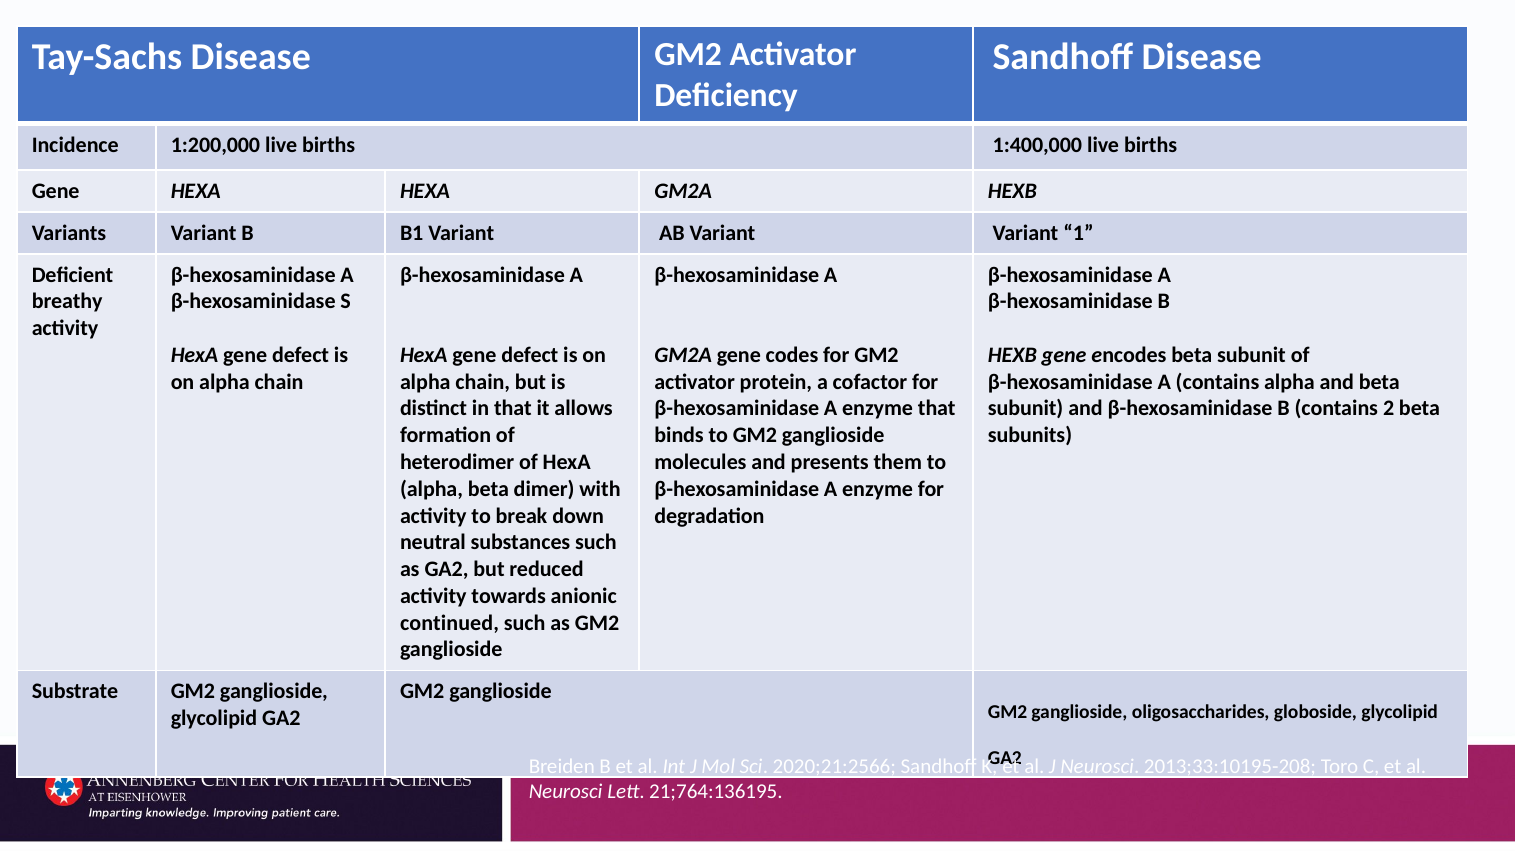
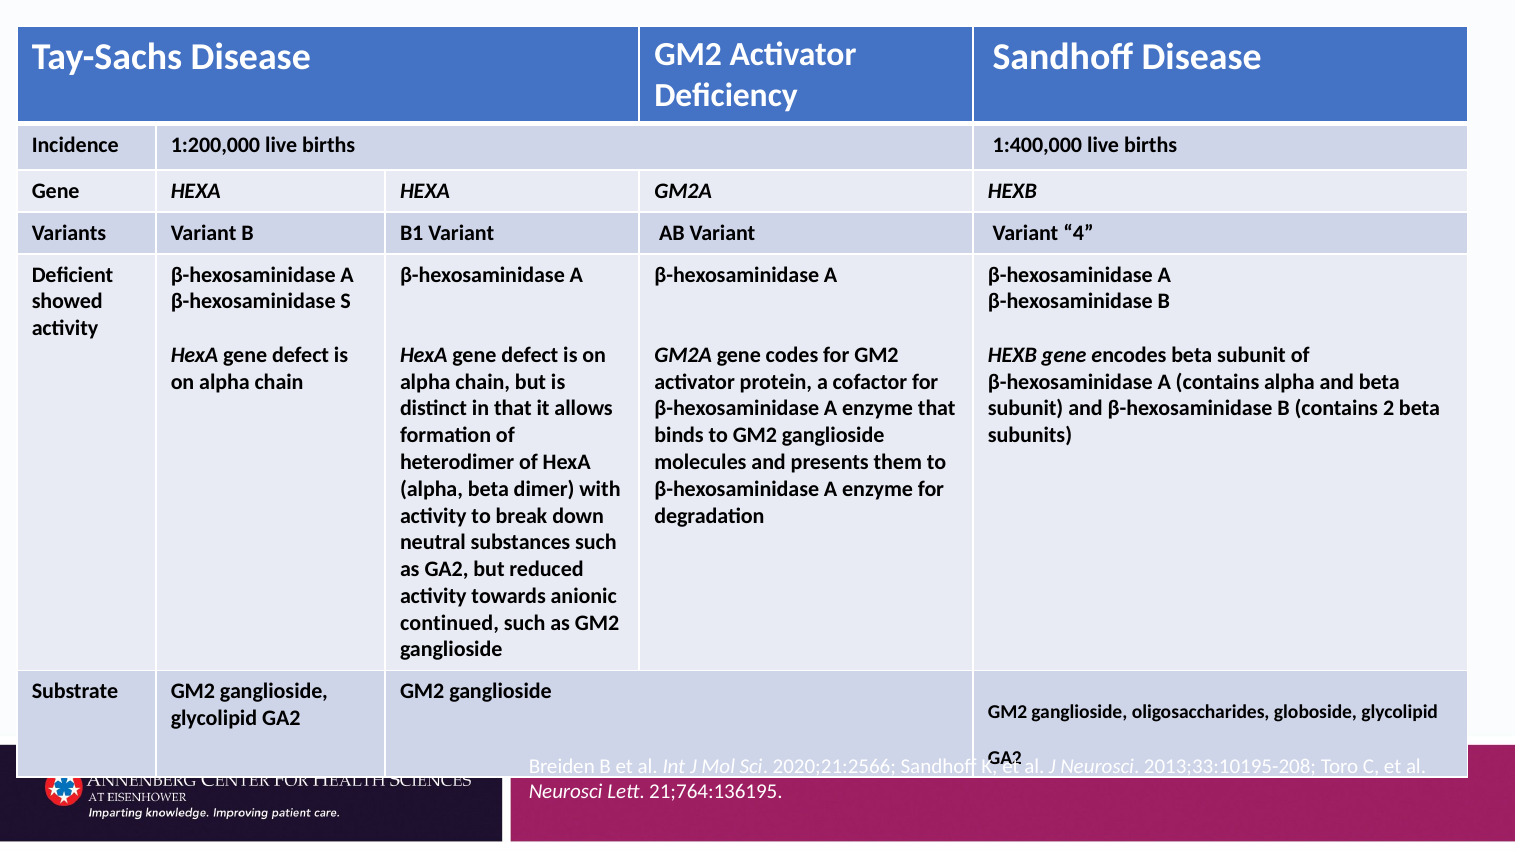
1: 1 -> 4
breathy: breathy -> showed
